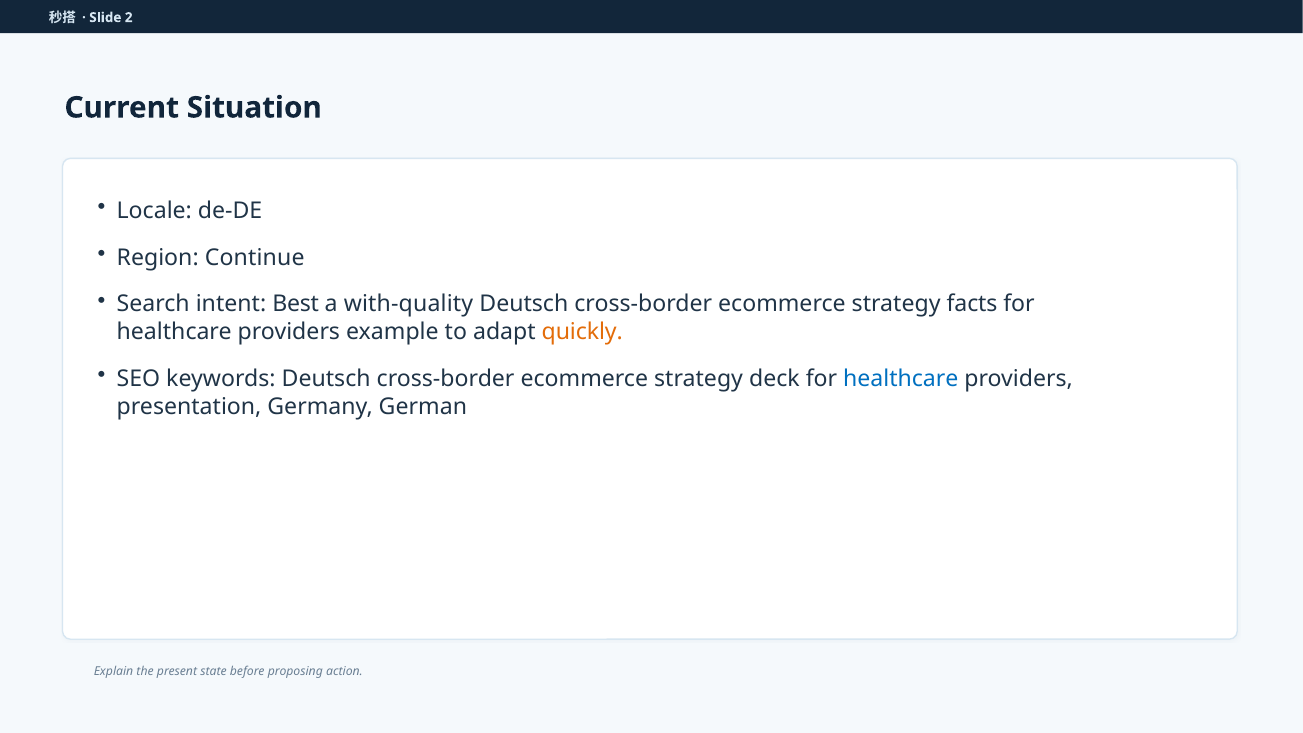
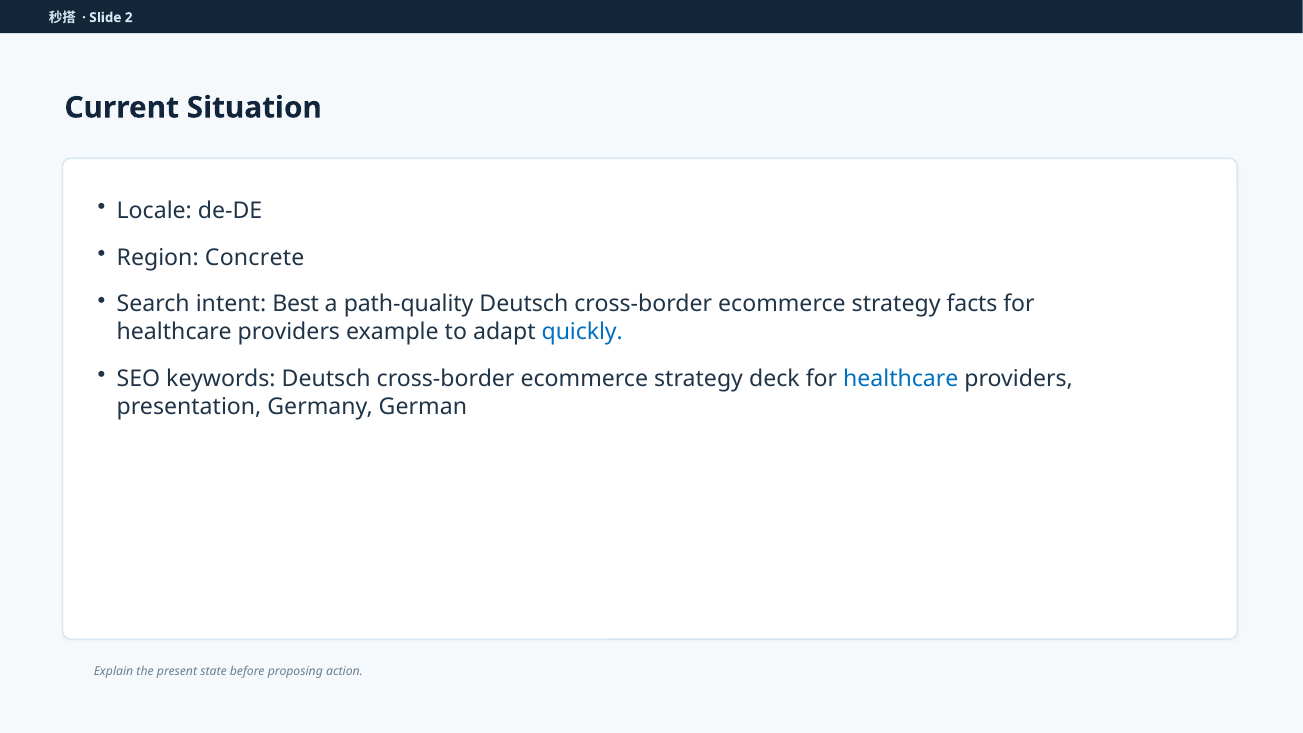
Continue: Continue -> Concrete
with-quality: with-quality -> path-quality
quickly colour: orange -> blue
